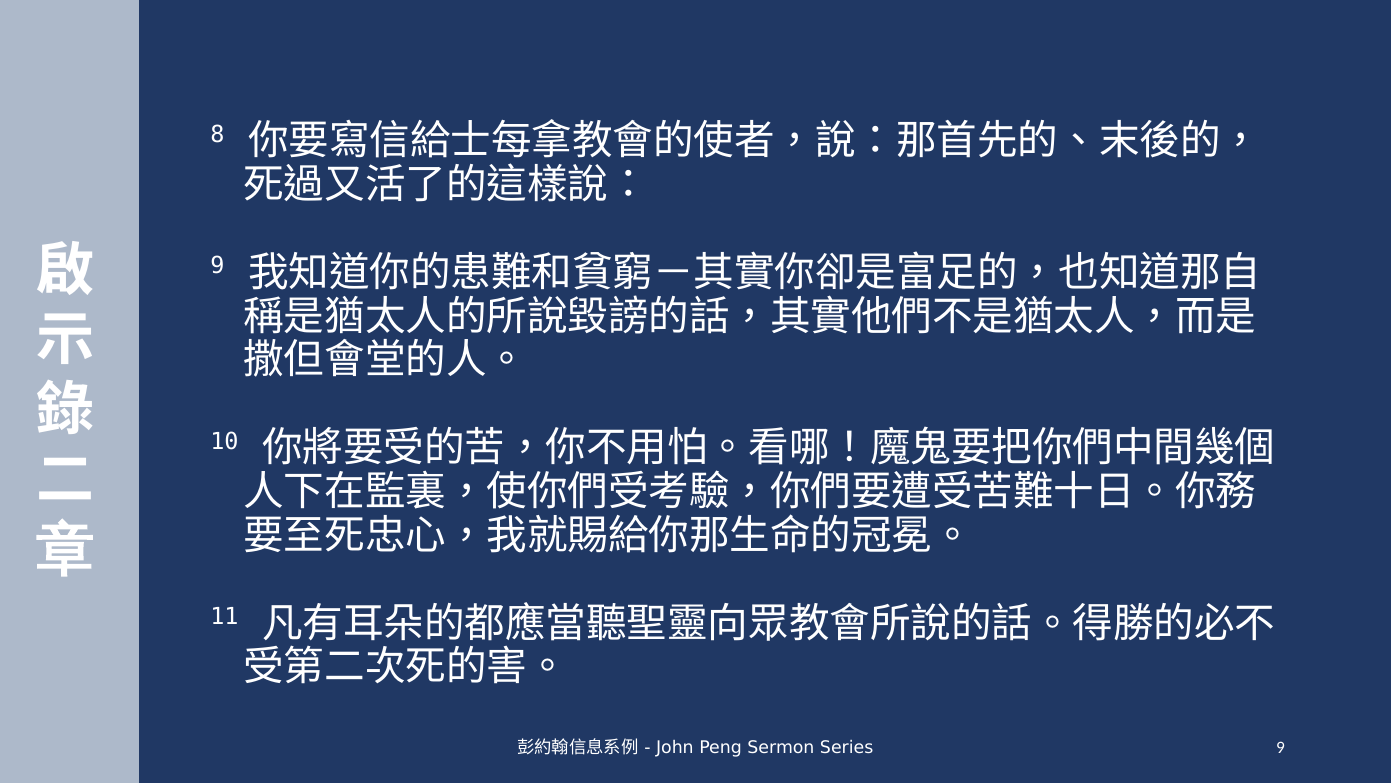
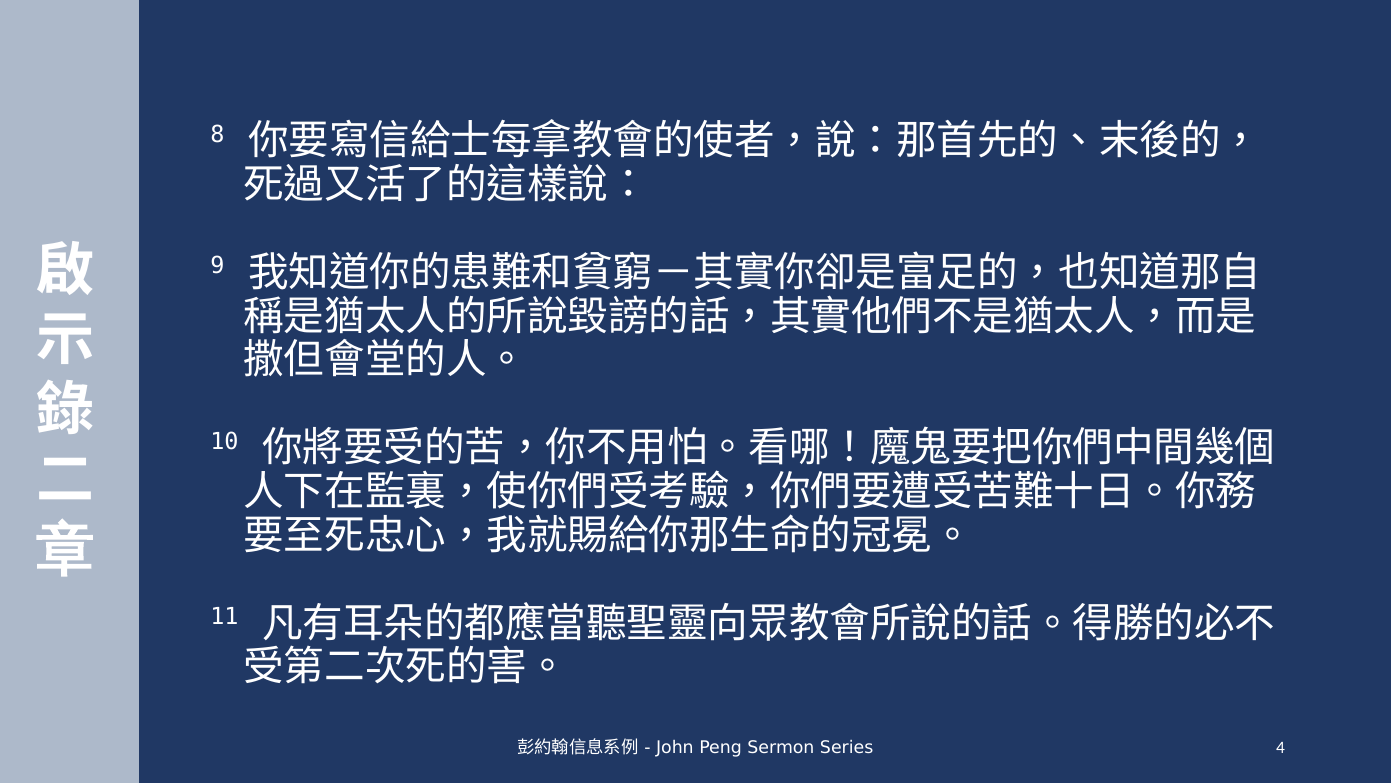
9 at (1281, 747): 9 -> 4
